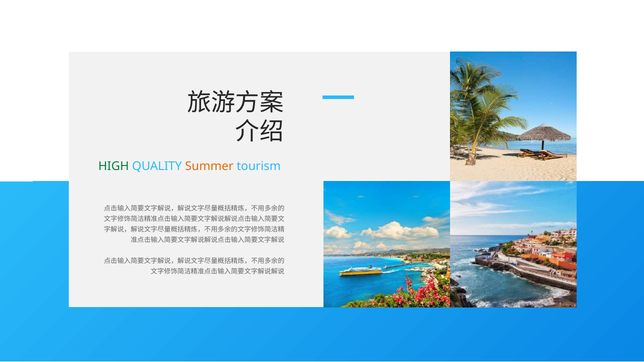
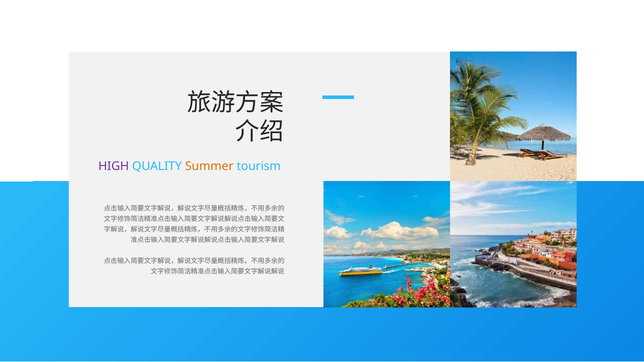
HIGH colour: green -> purple
